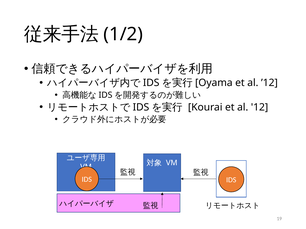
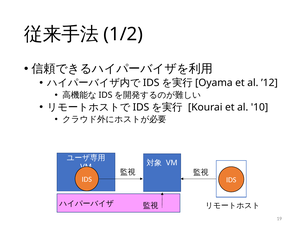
12: 12 -> 10
